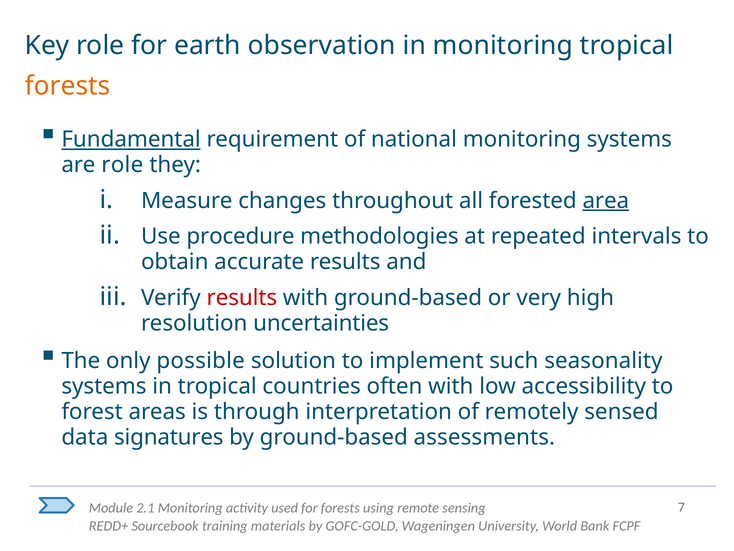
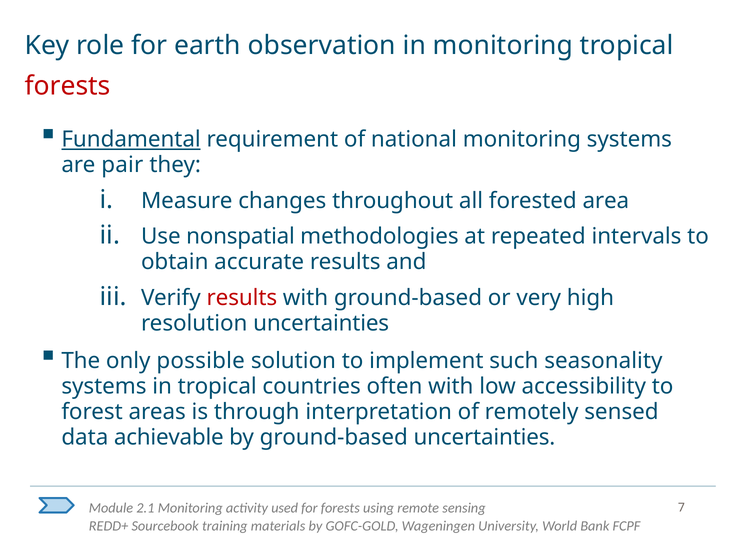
forests at (68, 86) colour: orange -> red
are role: role -> pair
area underline: present -> none
procedure: procedure -> nonspatial
signatures: signatures -> achievable
ground-based assessments: assessments -> uncertainties
